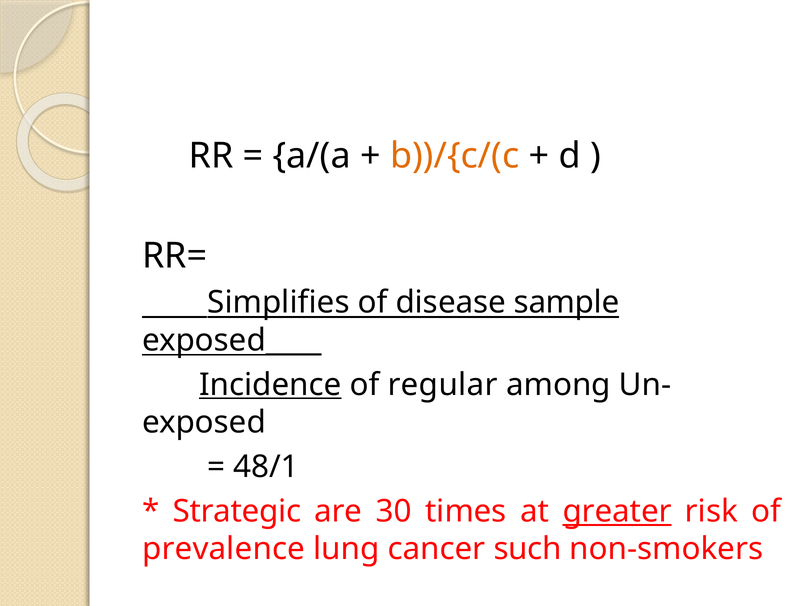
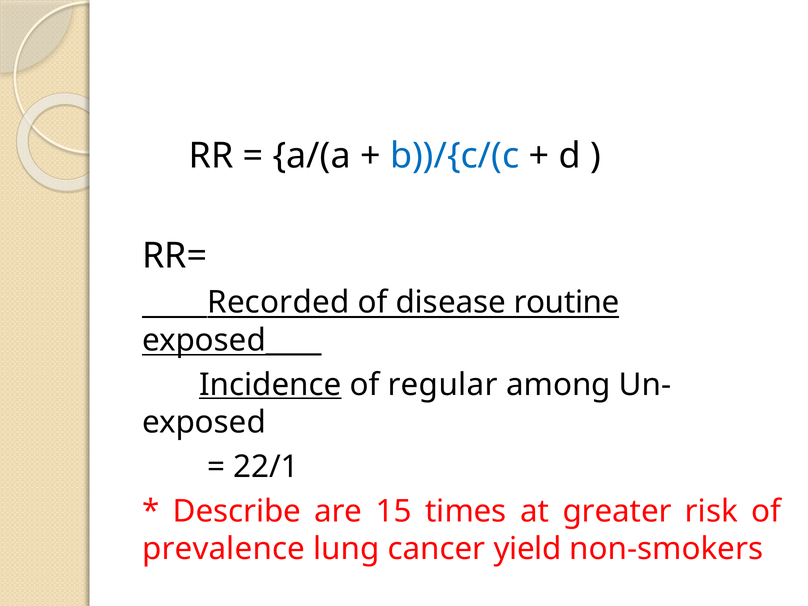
b))/{c/(c colour: orange -> blue
Simplifies: Simplifies -> Recorded
sample: sample -> routine
48/1: 48/1 -> 22/1
Strategic: Strategic -> Describe
30: 30 -> 15
greater underline: present -> none
such: such -> yield
